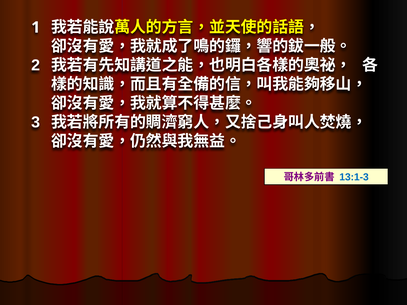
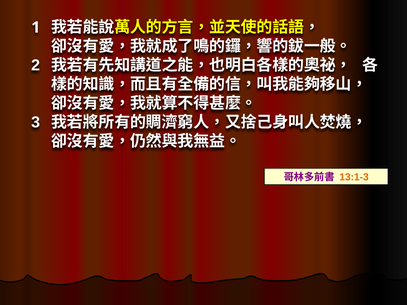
13:1-3 colour: blue -> orange
